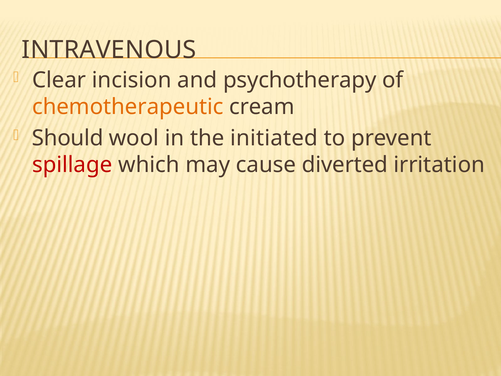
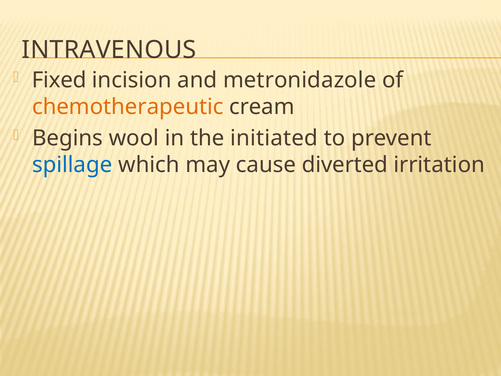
Clear: Clear -> Fixed
psychotherapy: psychotherapy -> metronidazole
Should: Should -> Begins
spillage colour: red -> blue
